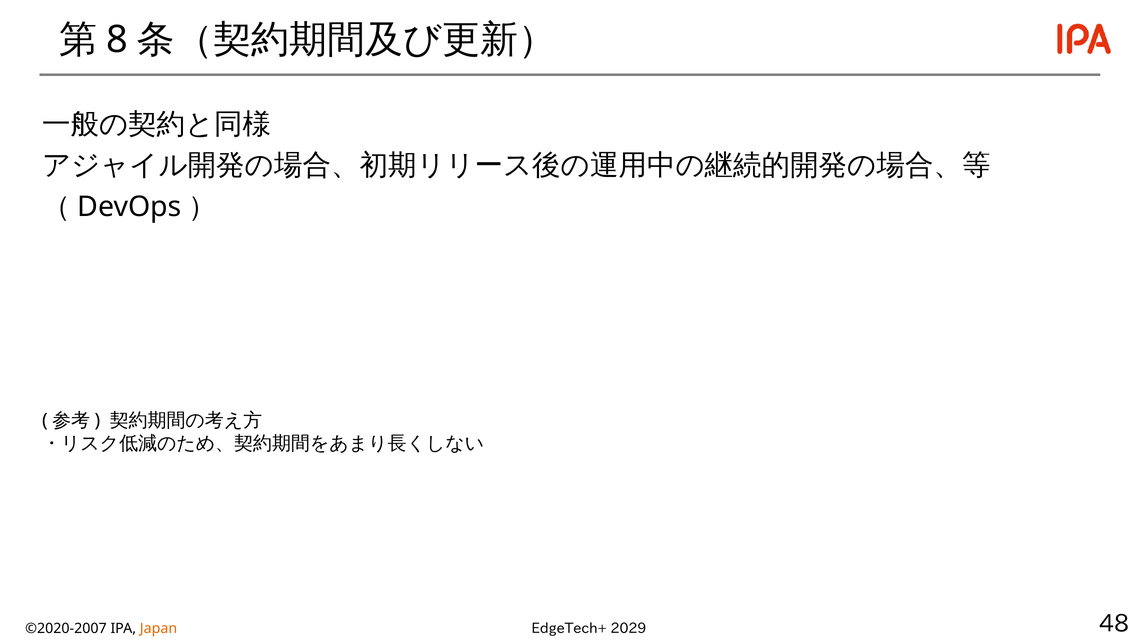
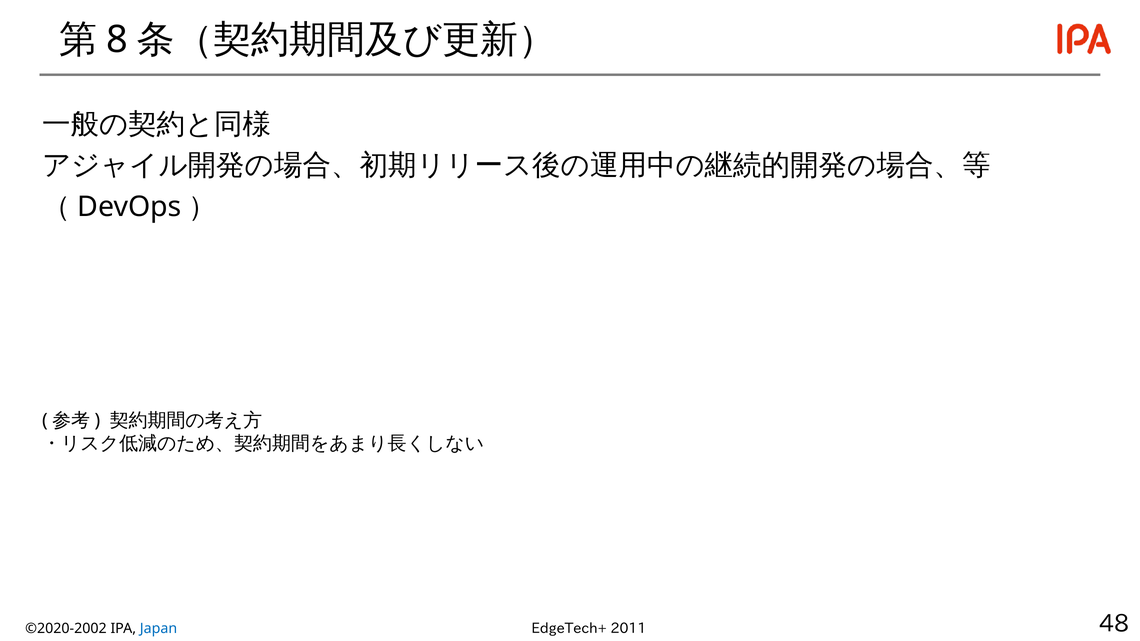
2029: 2029 -> 2011
©2020-2007: ©2020-2007 -> ©2020-2002
Japan colour: orange -> blue
